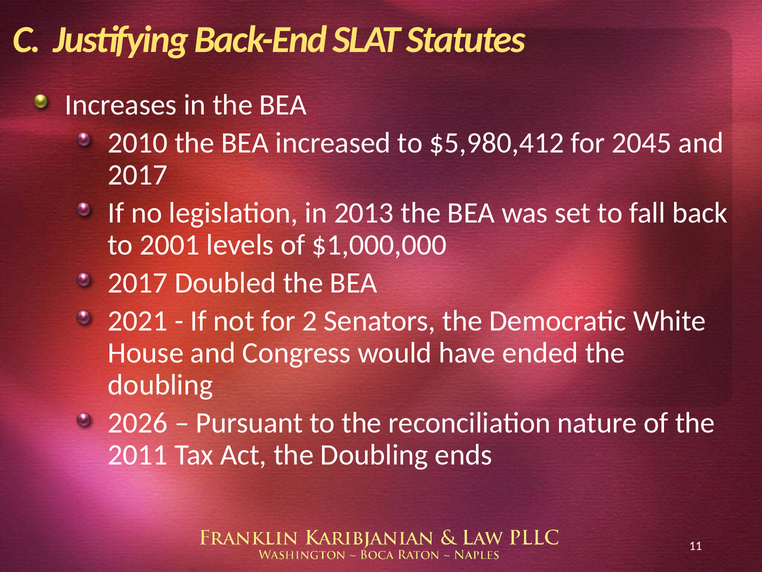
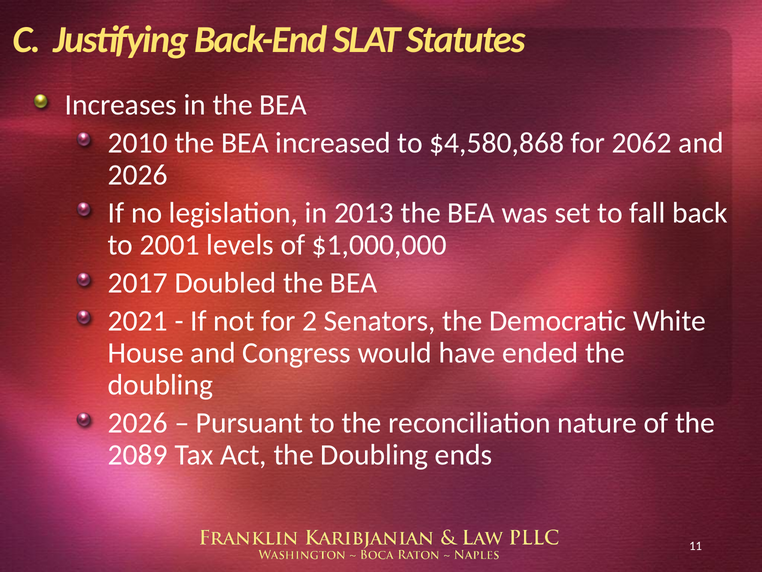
$5,980,412: $5,980,412 -> $4,580,868
2045: 2045 -> 2062
2017 at (138, 175): 2017 -> 2026
2011: 2011 -> 2089
